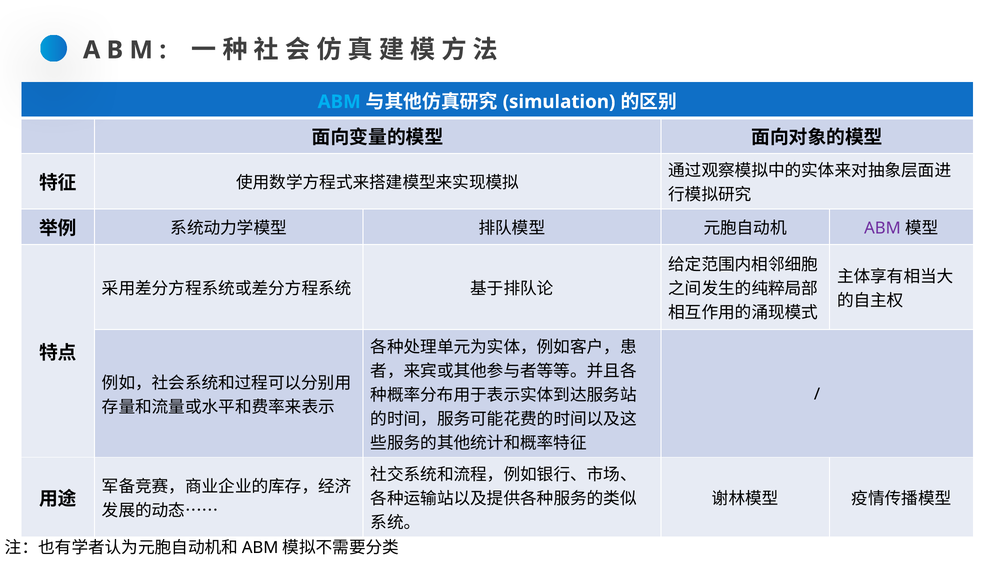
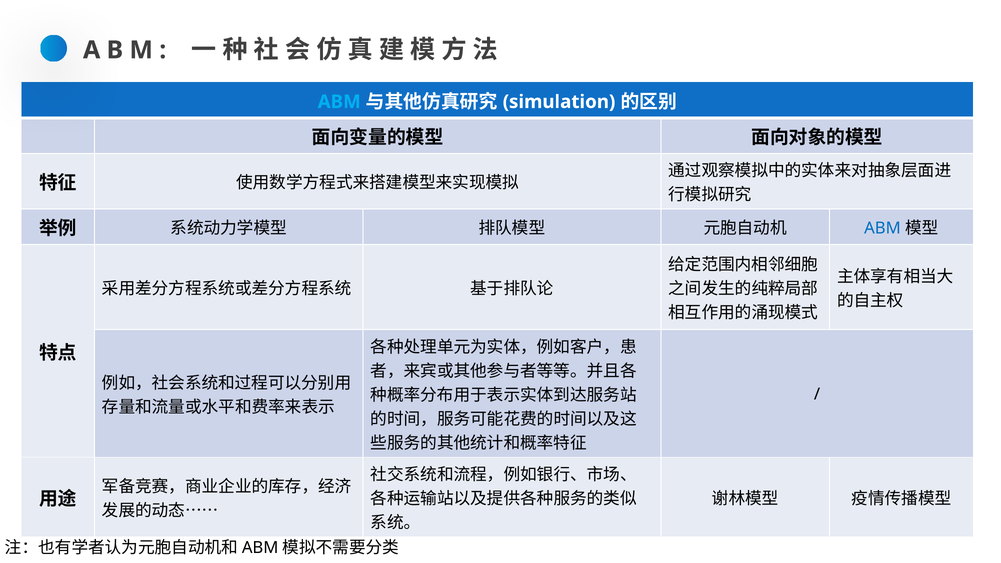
ABM at (883, 228) colour: purple -> blue
